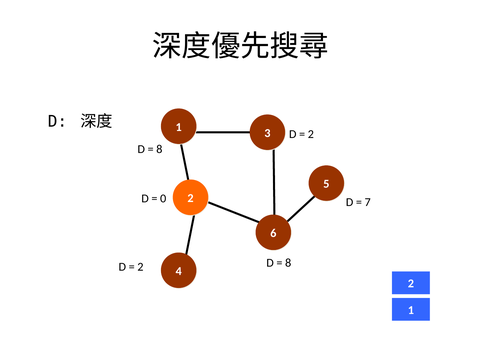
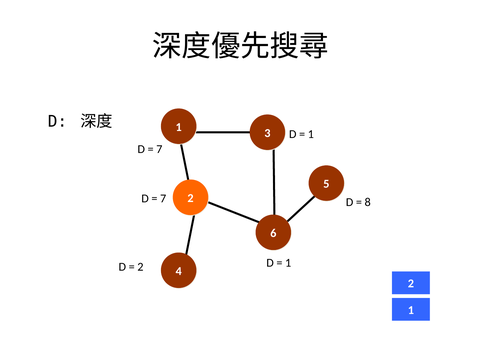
2 at (311, 134): 2 -> 1
8 at (159, 149): 8 -> 7
0 at (163, 198): 0 -> 7
7: 7 -> 8
8 at (288, 263): 8 -> 1
